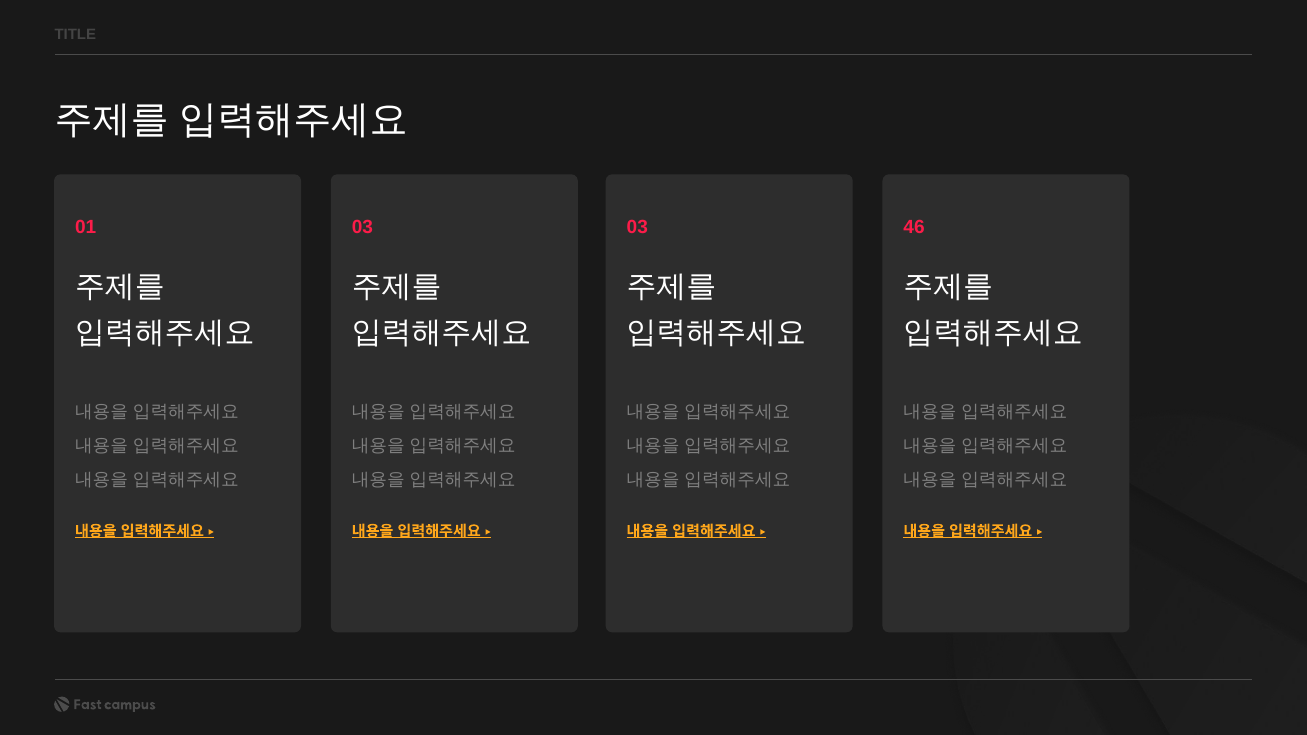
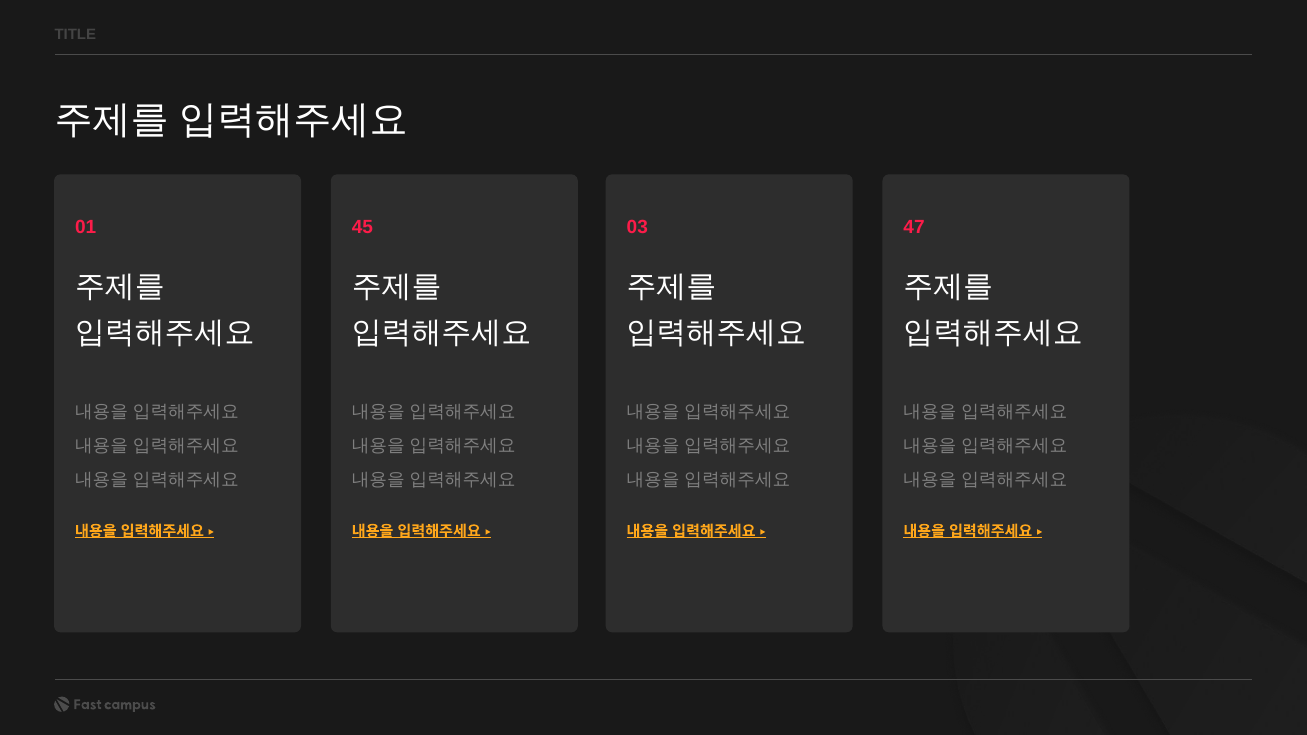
01 03: 03 -> 45
46: 46 -> 47
